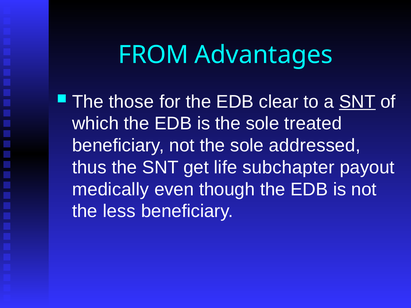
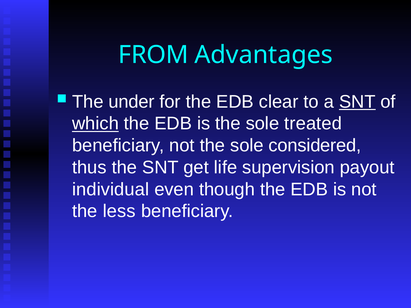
those: those -> under
which underline: none -> present
addressed: addressed -> considered
subchapter: subchapter -> supervision
medically: medically -> individual
